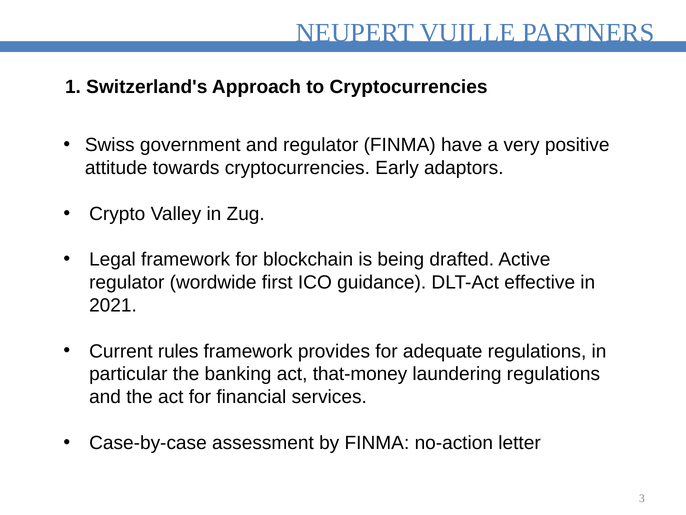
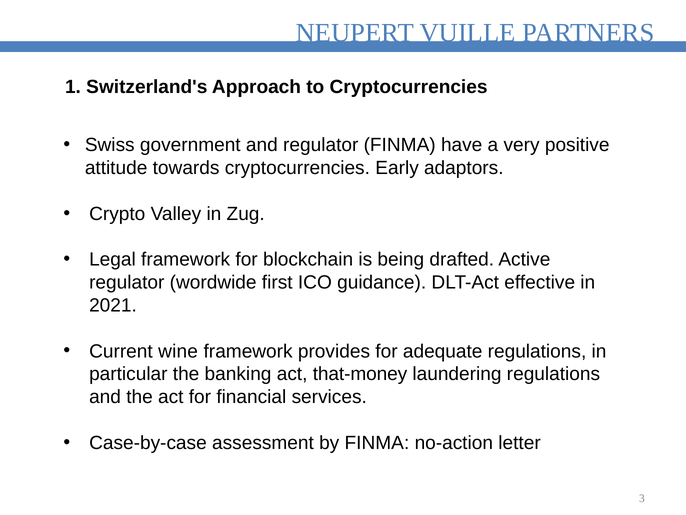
rules: rules -> wine
